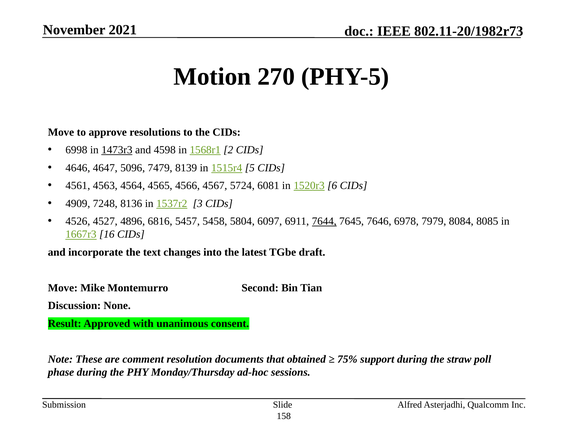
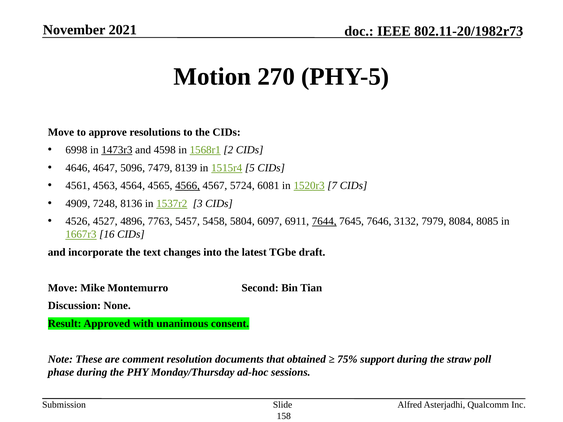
4566 underline: none -> present
6: 6 -> 7
6816: 6816 -> 7763
6978: 6978 -> 3132
